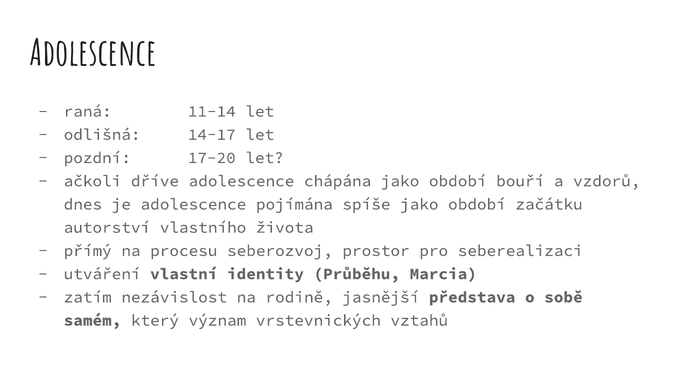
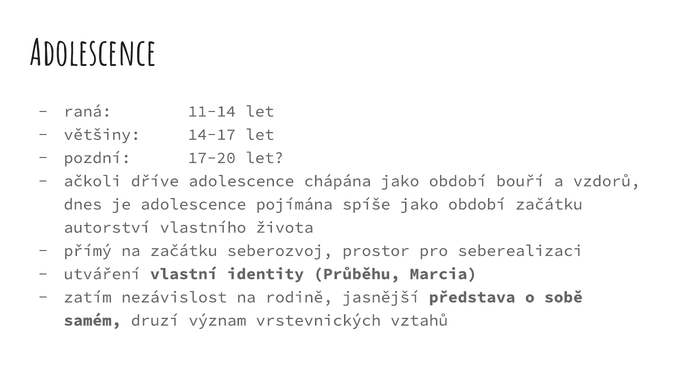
odlišná: odlišná -> většiny
na procesu: procesu -> začátku
který: který -> druzí
